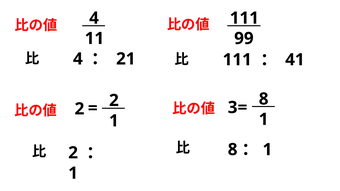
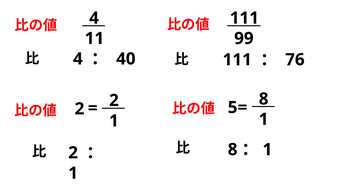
21: 21 -> 40
41: 41 -> 76
3: 3 -> 5
